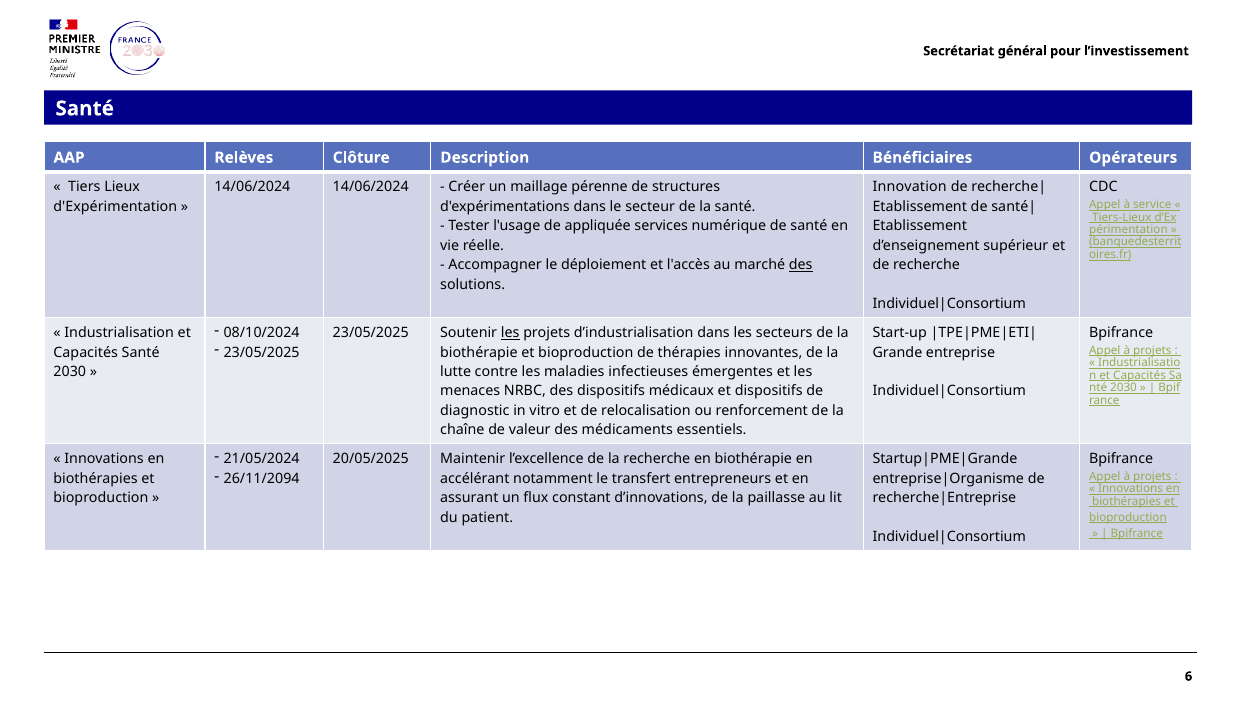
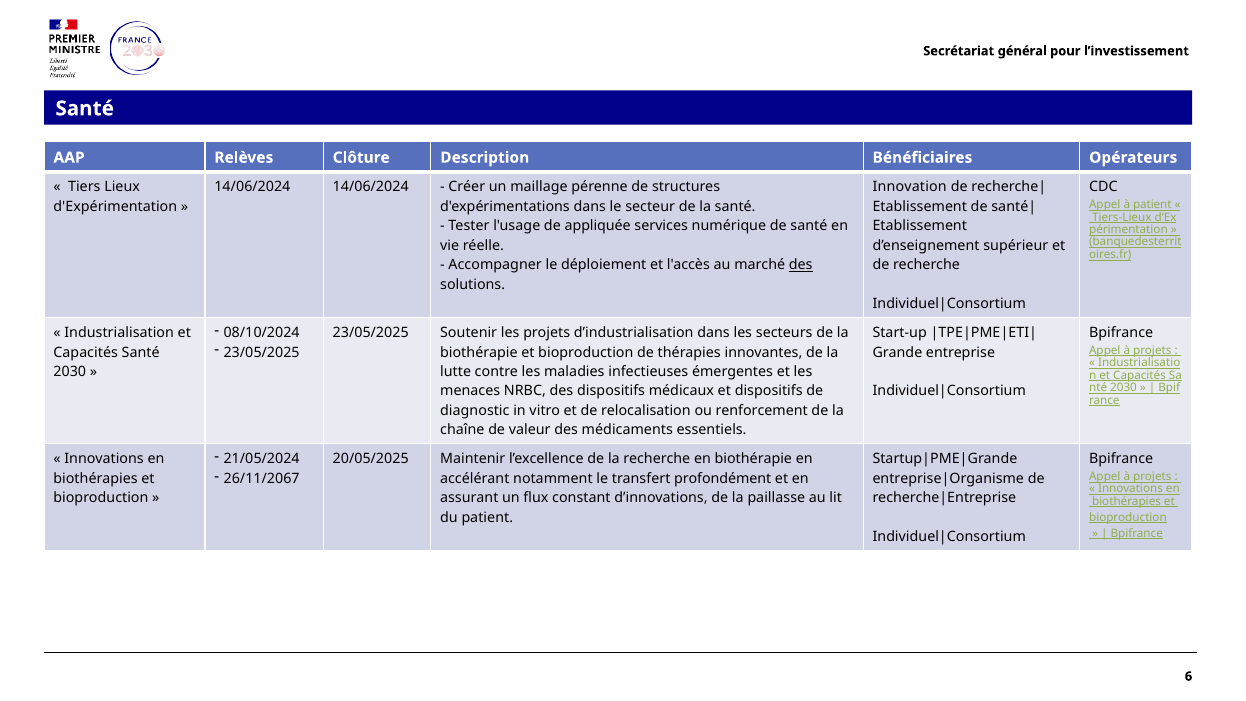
à service: service -> patient
les at (510, 333) underline: present -> none
26/11/2094: 26/11/2094 -> 26/11/2067
entrepreneurs: entrepreneurs -> profondément
